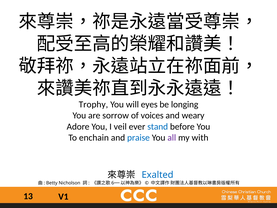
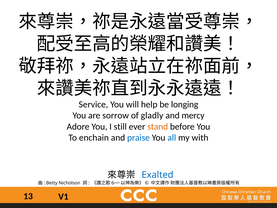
Trophy: Trophy -> Service
eyes: eyes -> help
voices: voices -> gladly
weary: weary -> mercy
veil: veil -> still
stand colour: blue -> orange
all colour: purple -> blue
